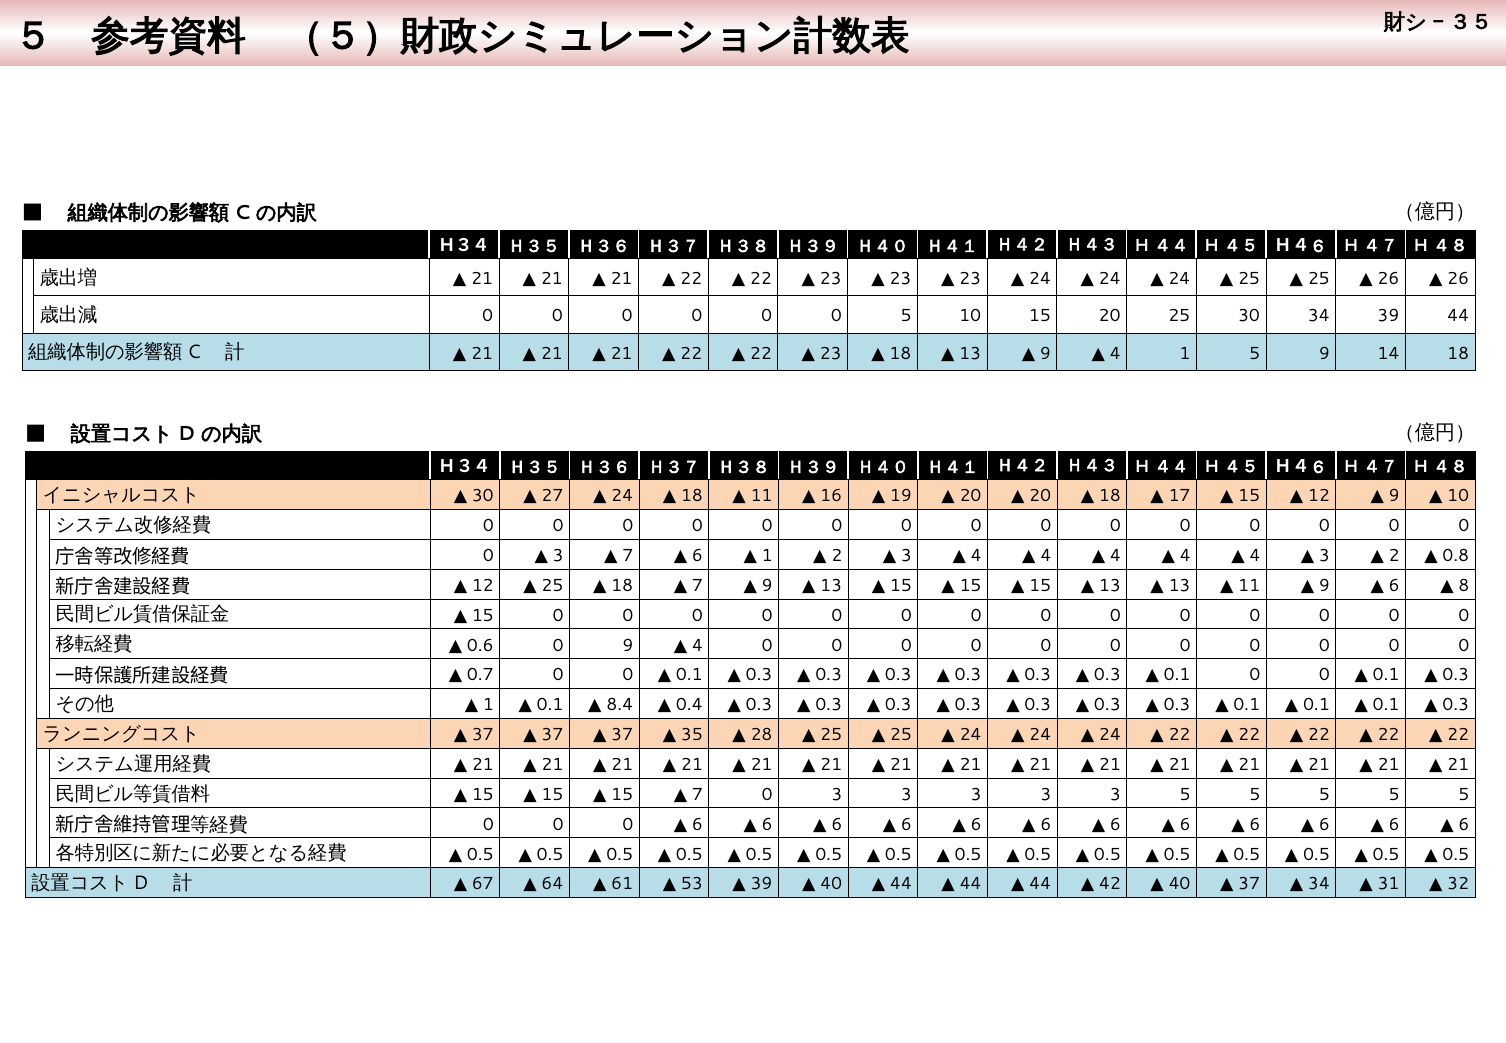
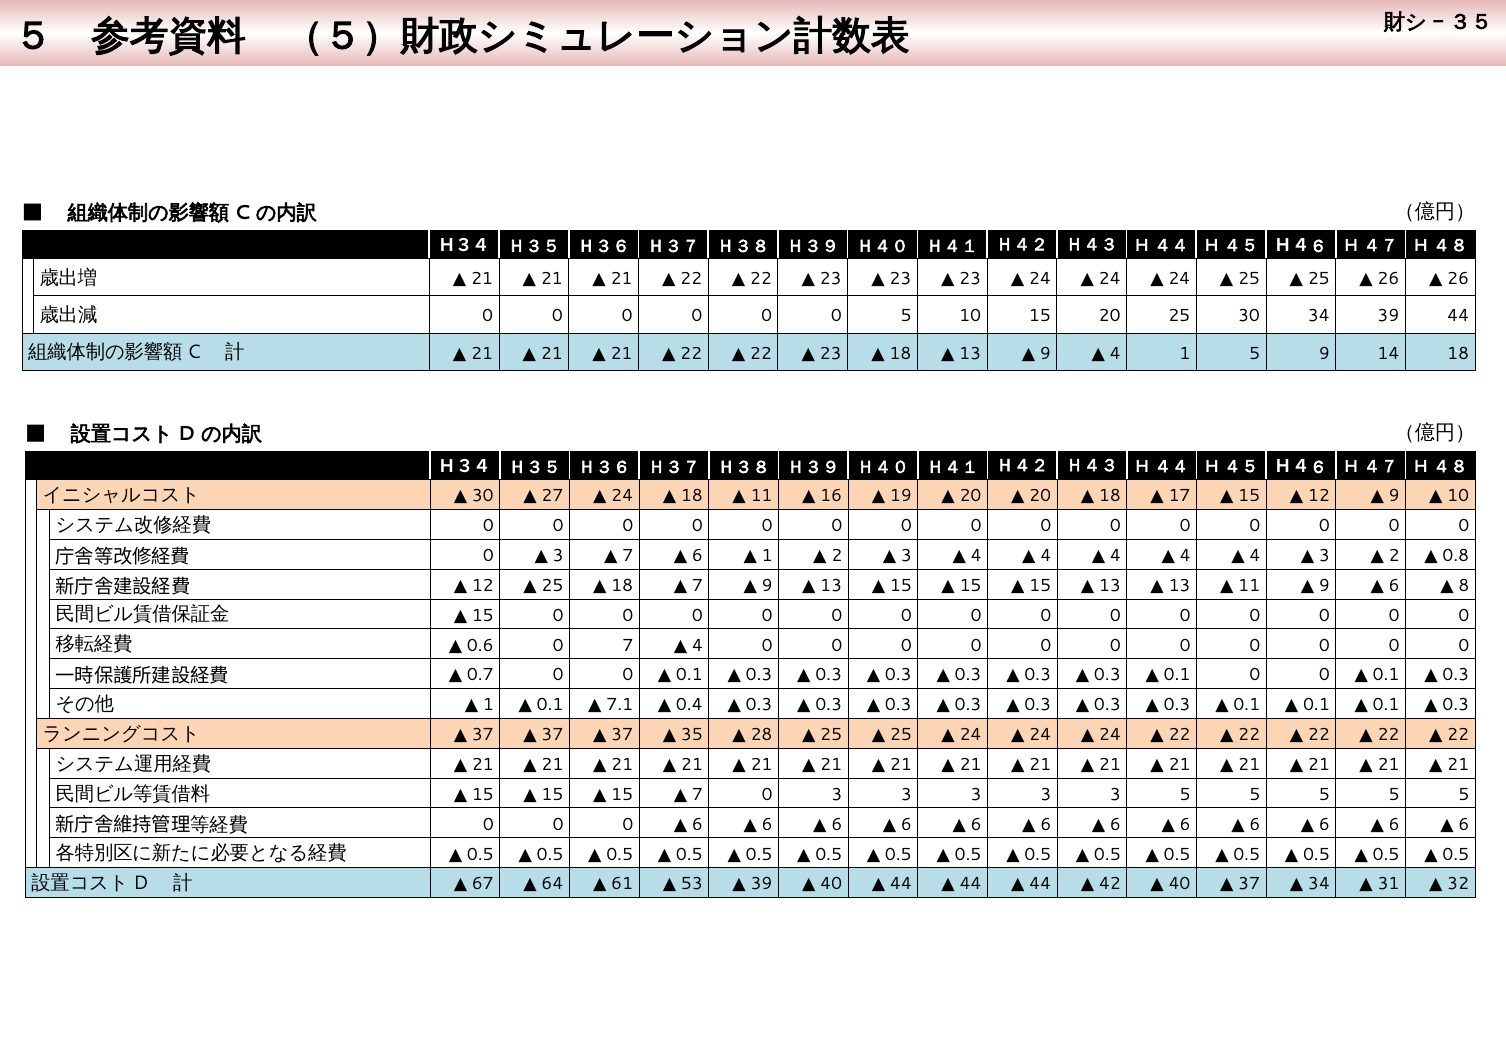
0 9: 9 -> 7
8.4: 8.4 -> 7.1
